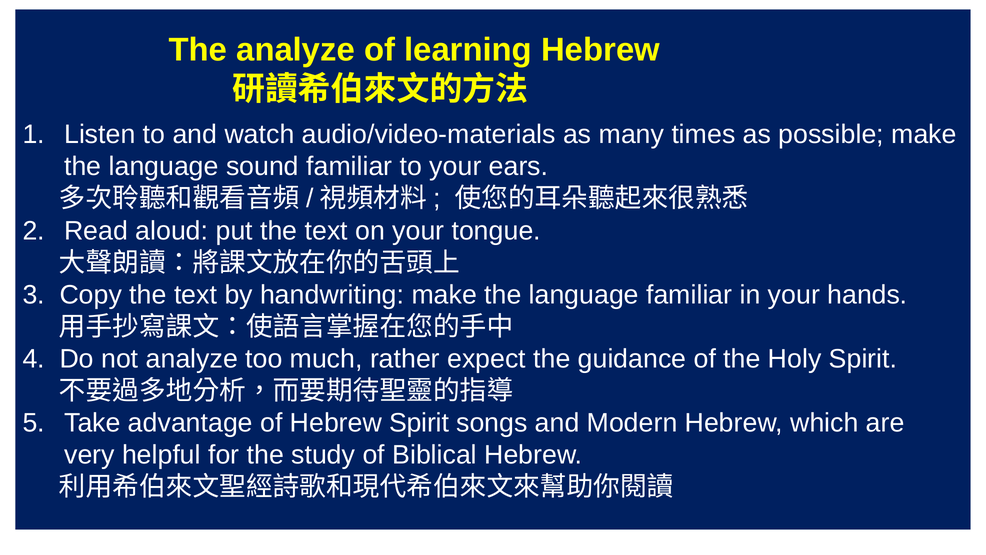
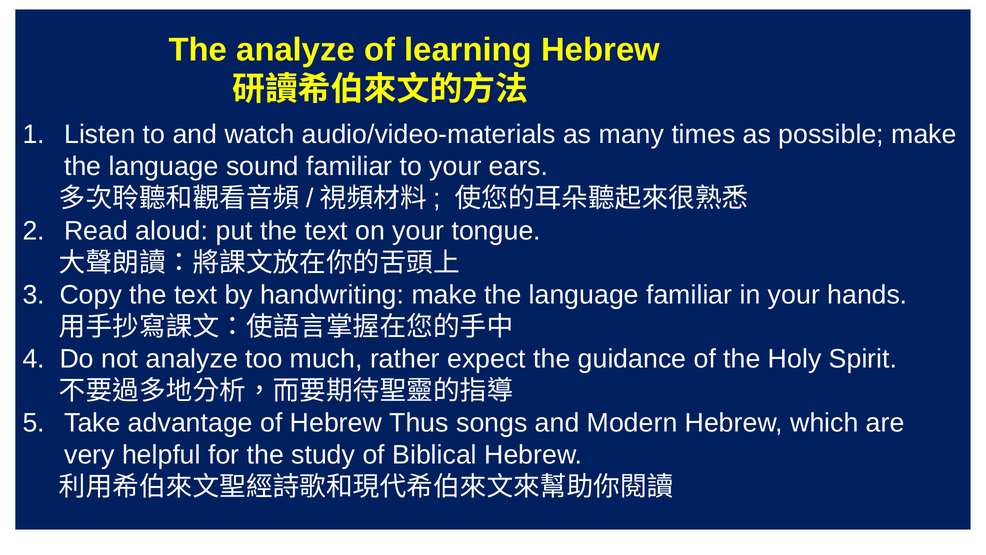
Hebrew Spirit: Spirit -> Thus
